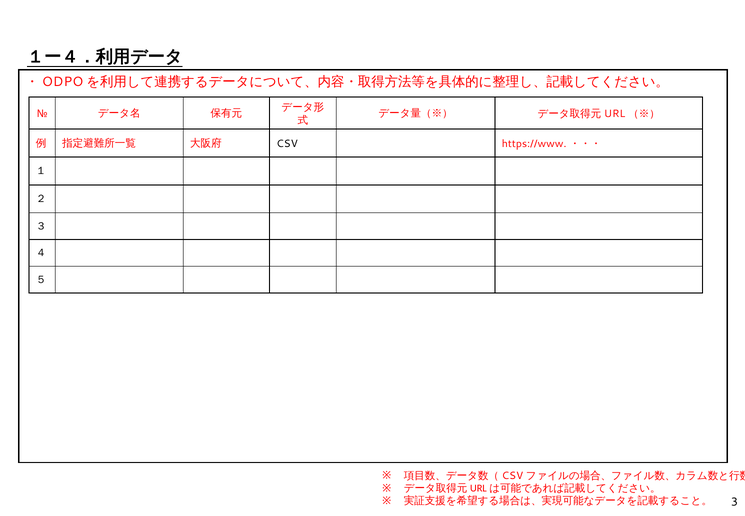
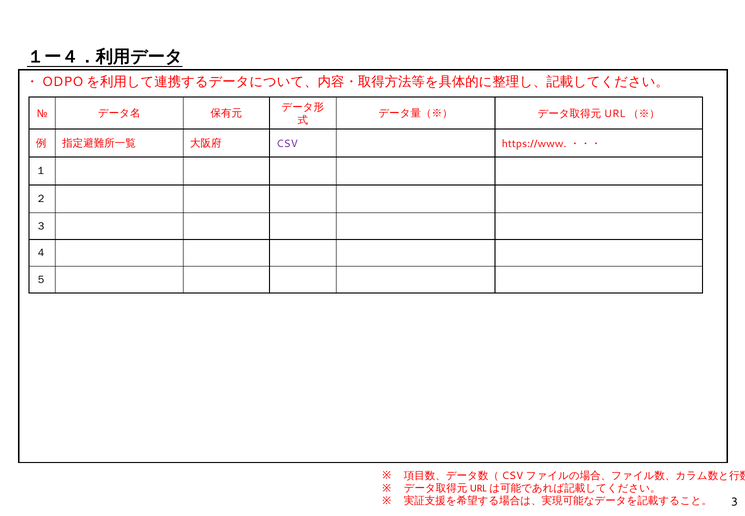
CSV colour: black -> purple
